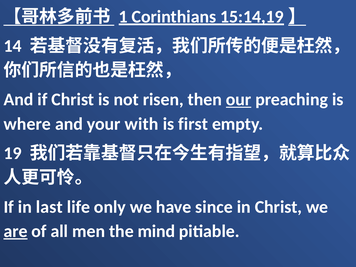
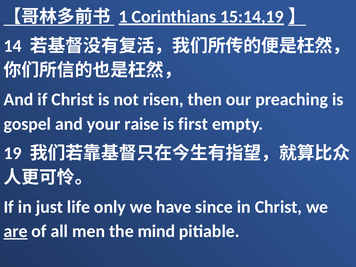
our underline: present -> none
where: where -> gospel
with: with -> raise
last: last -> just
